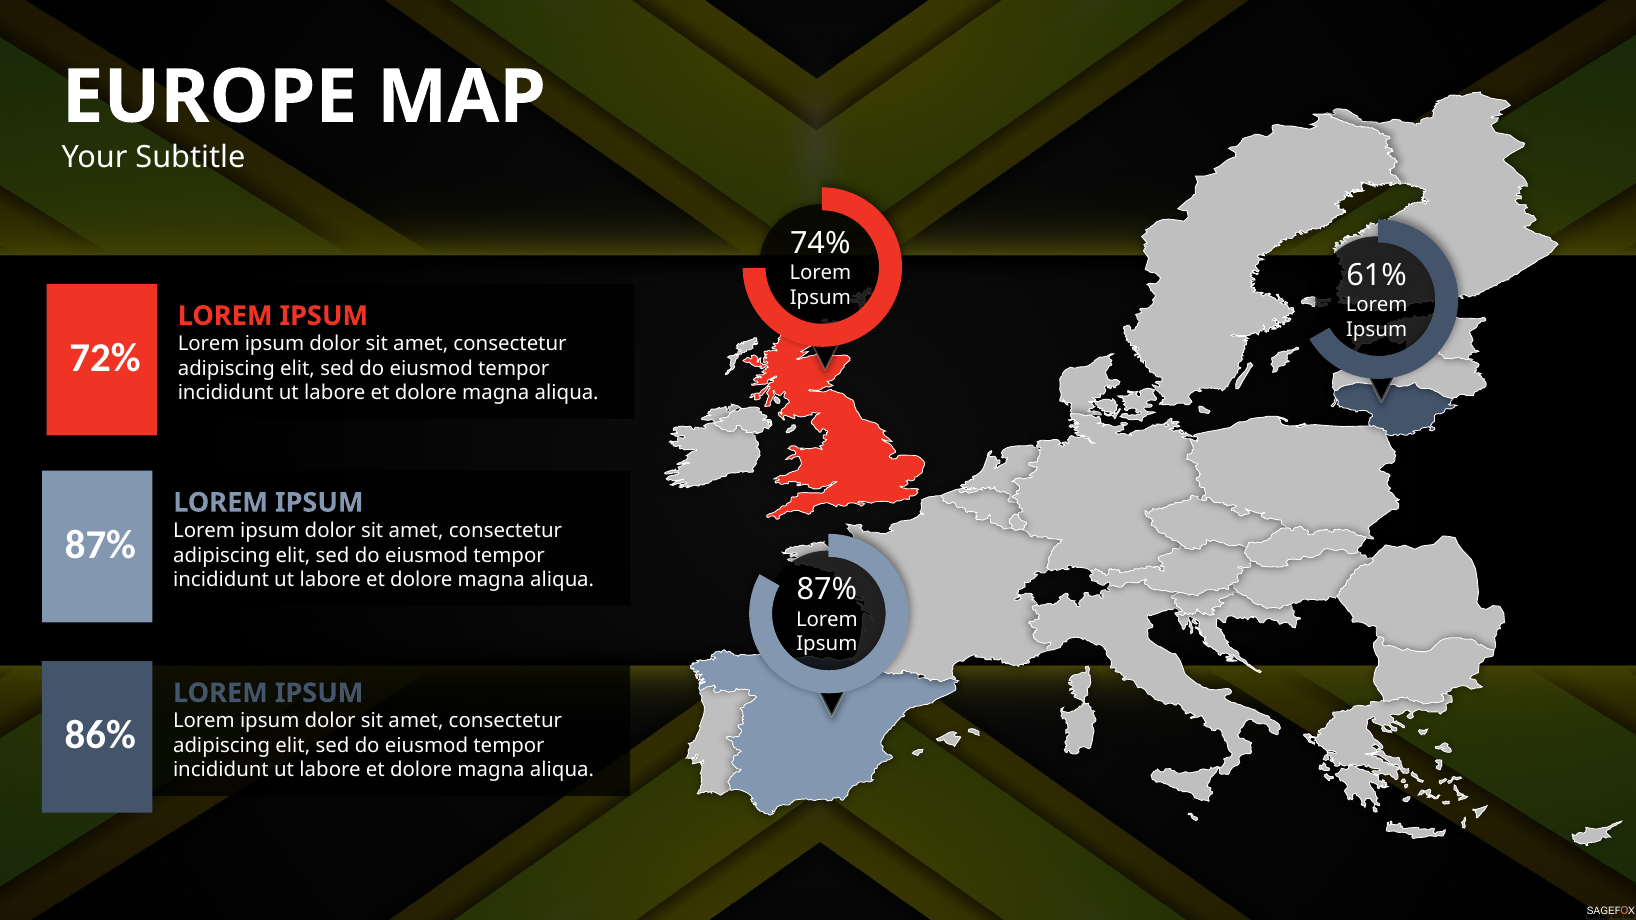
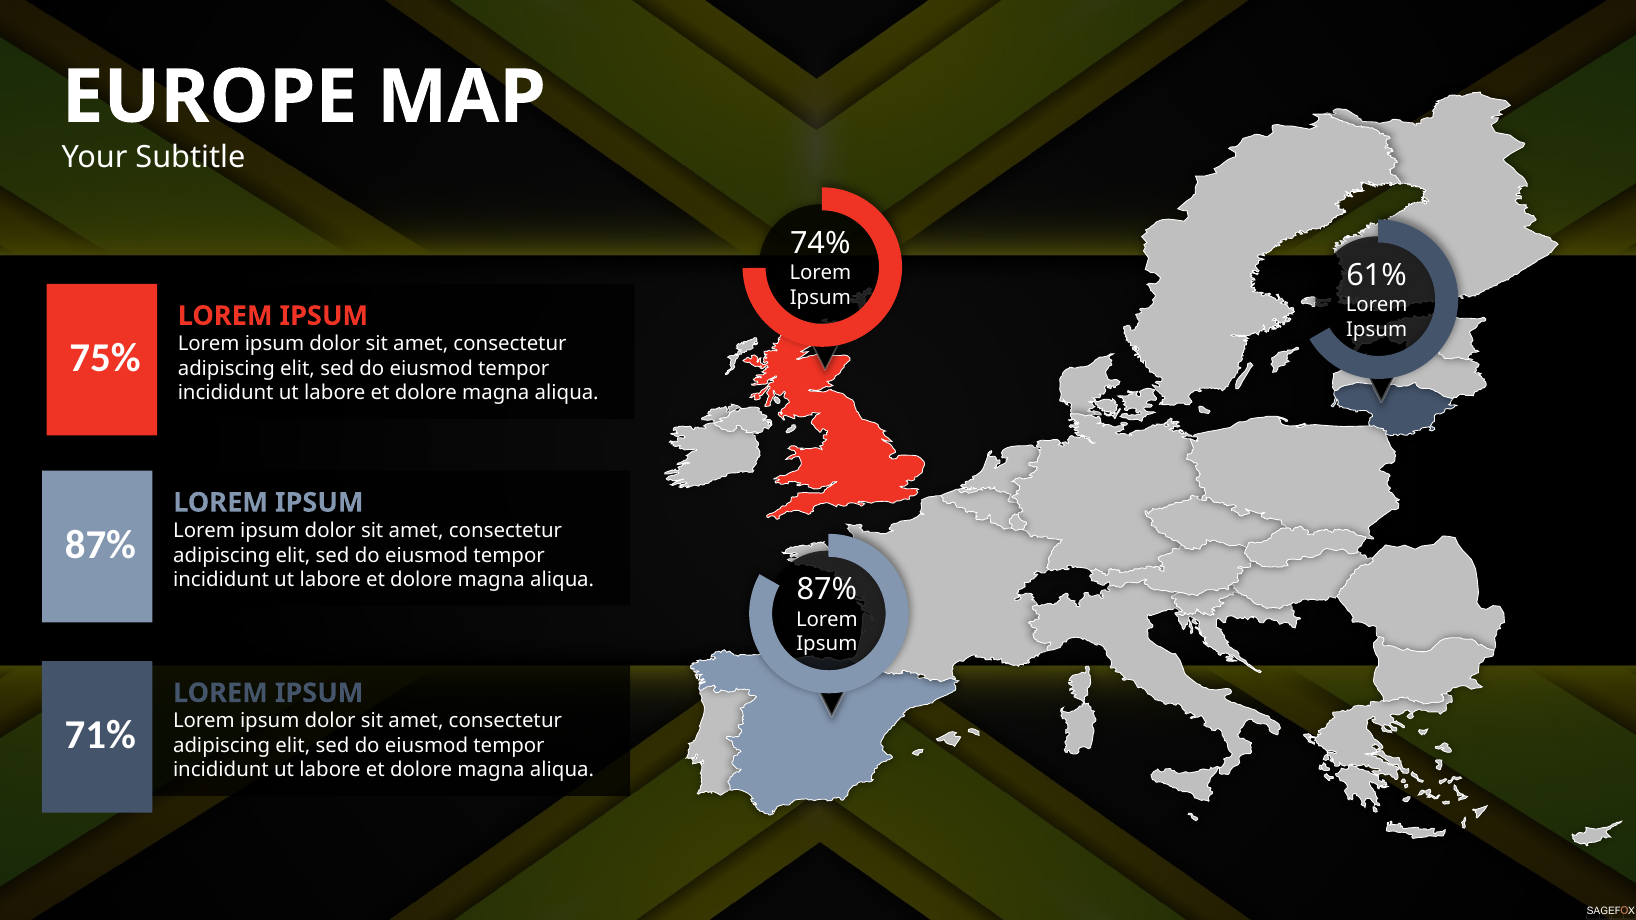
72%: 72% -> 75%
86%: 86% -> 71%
